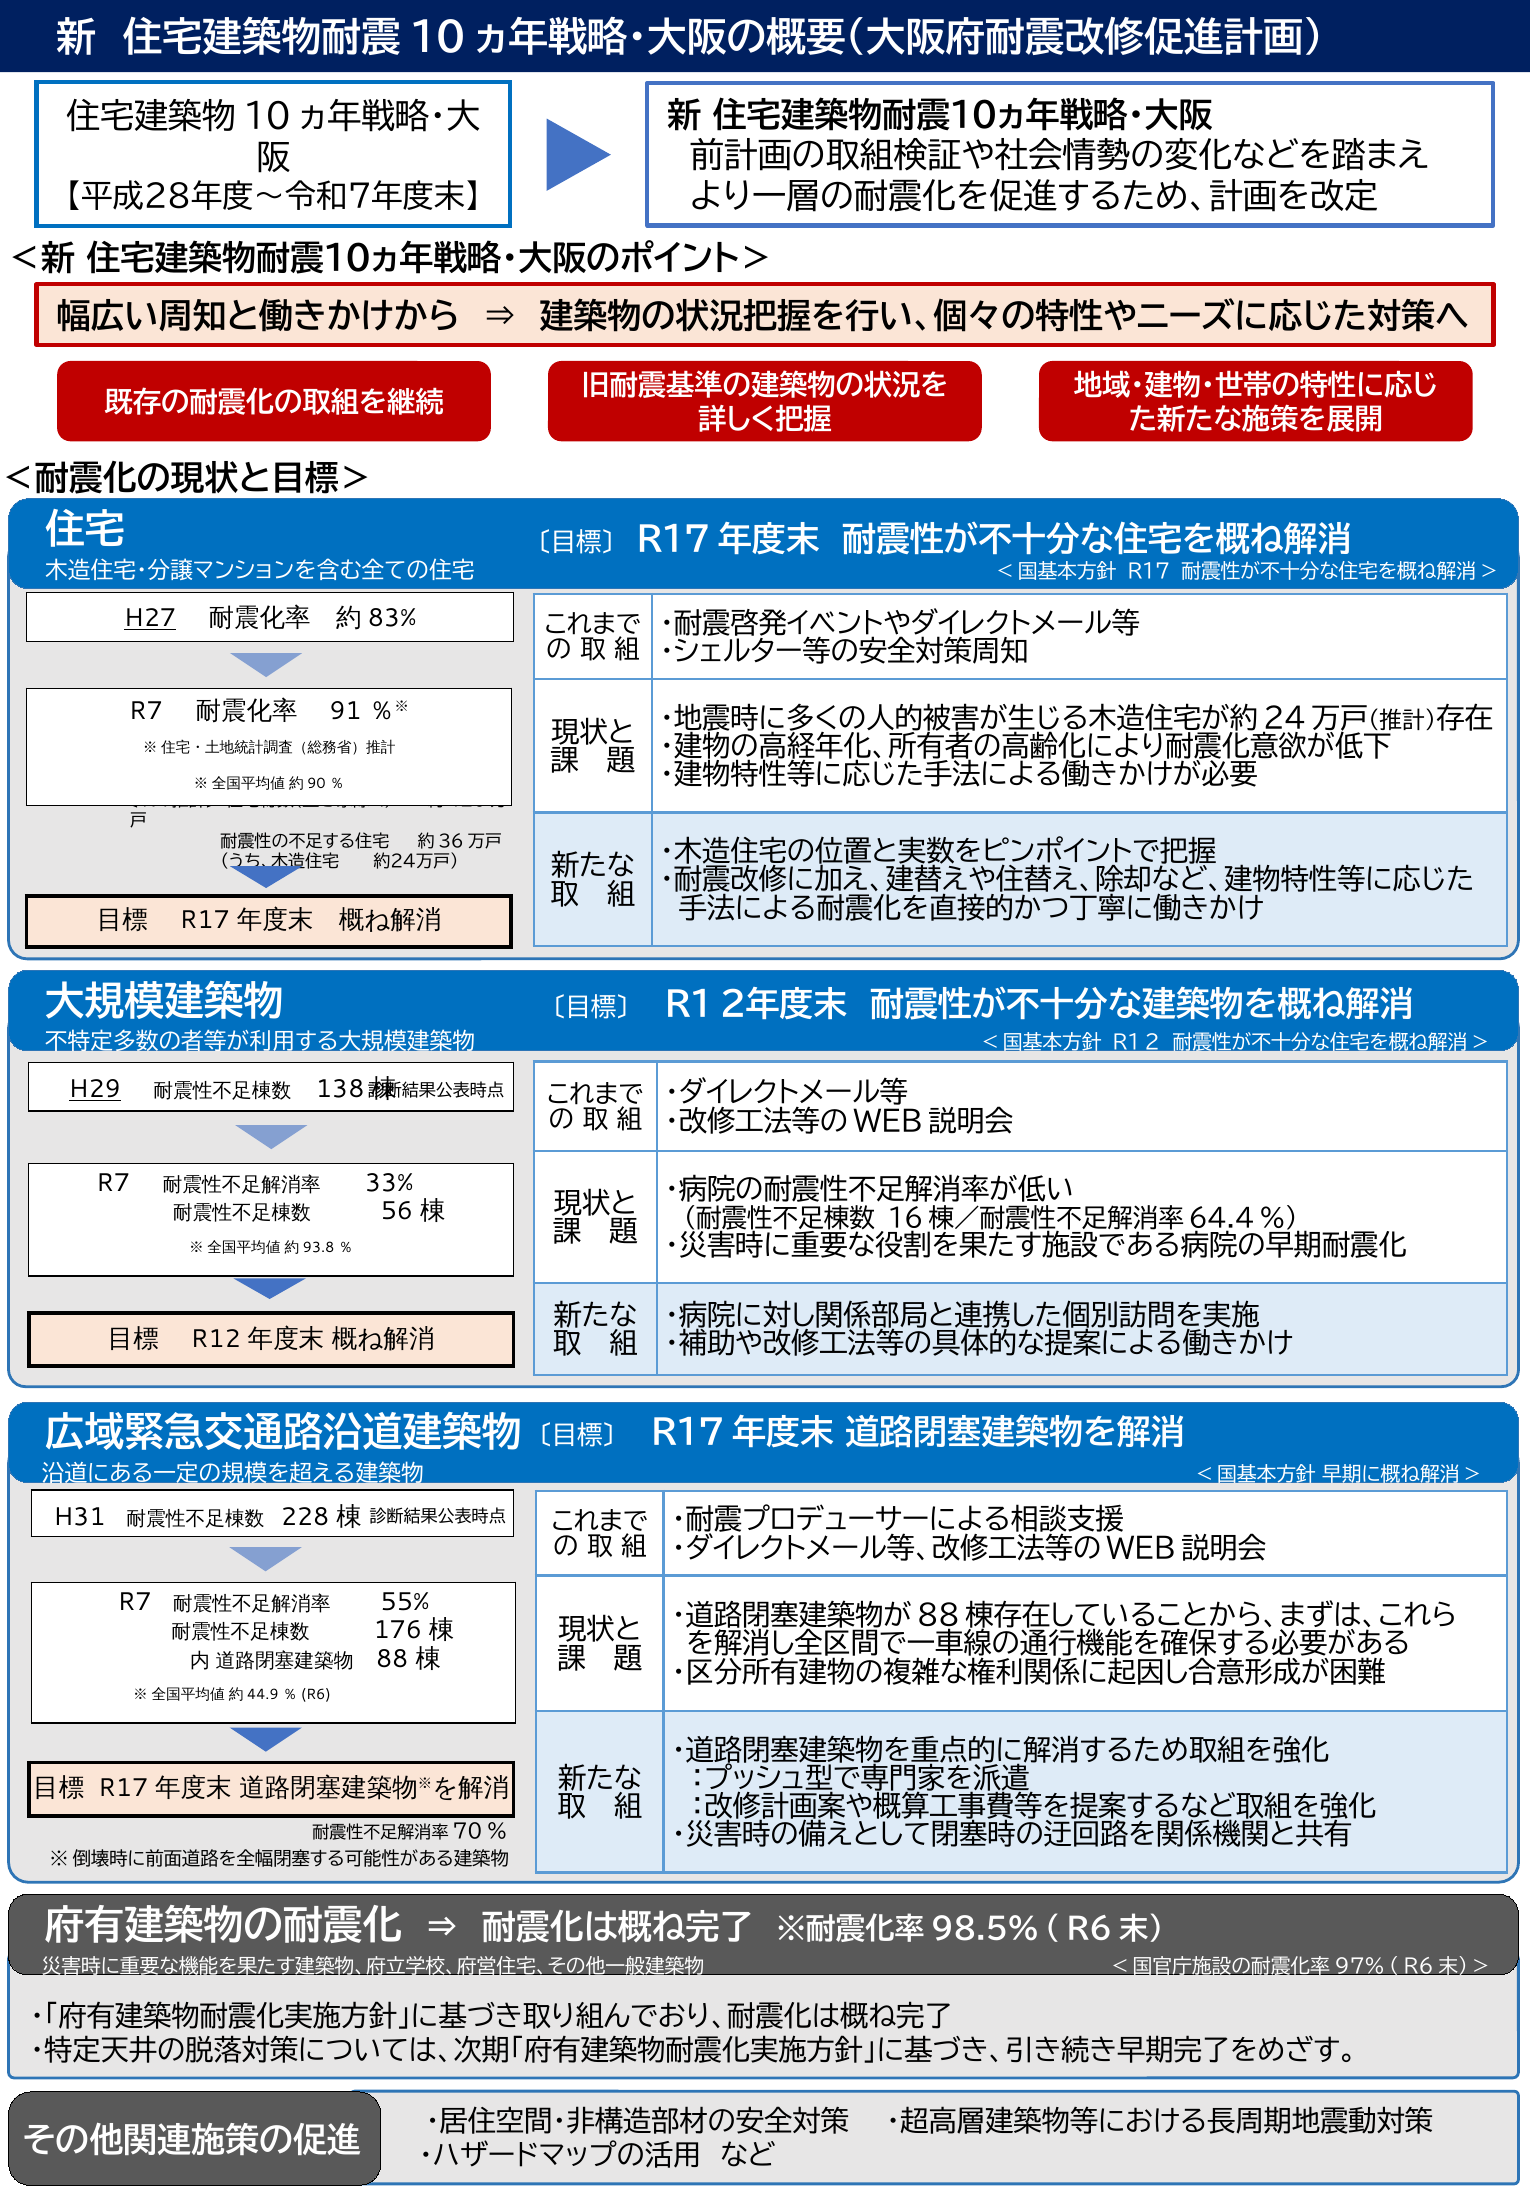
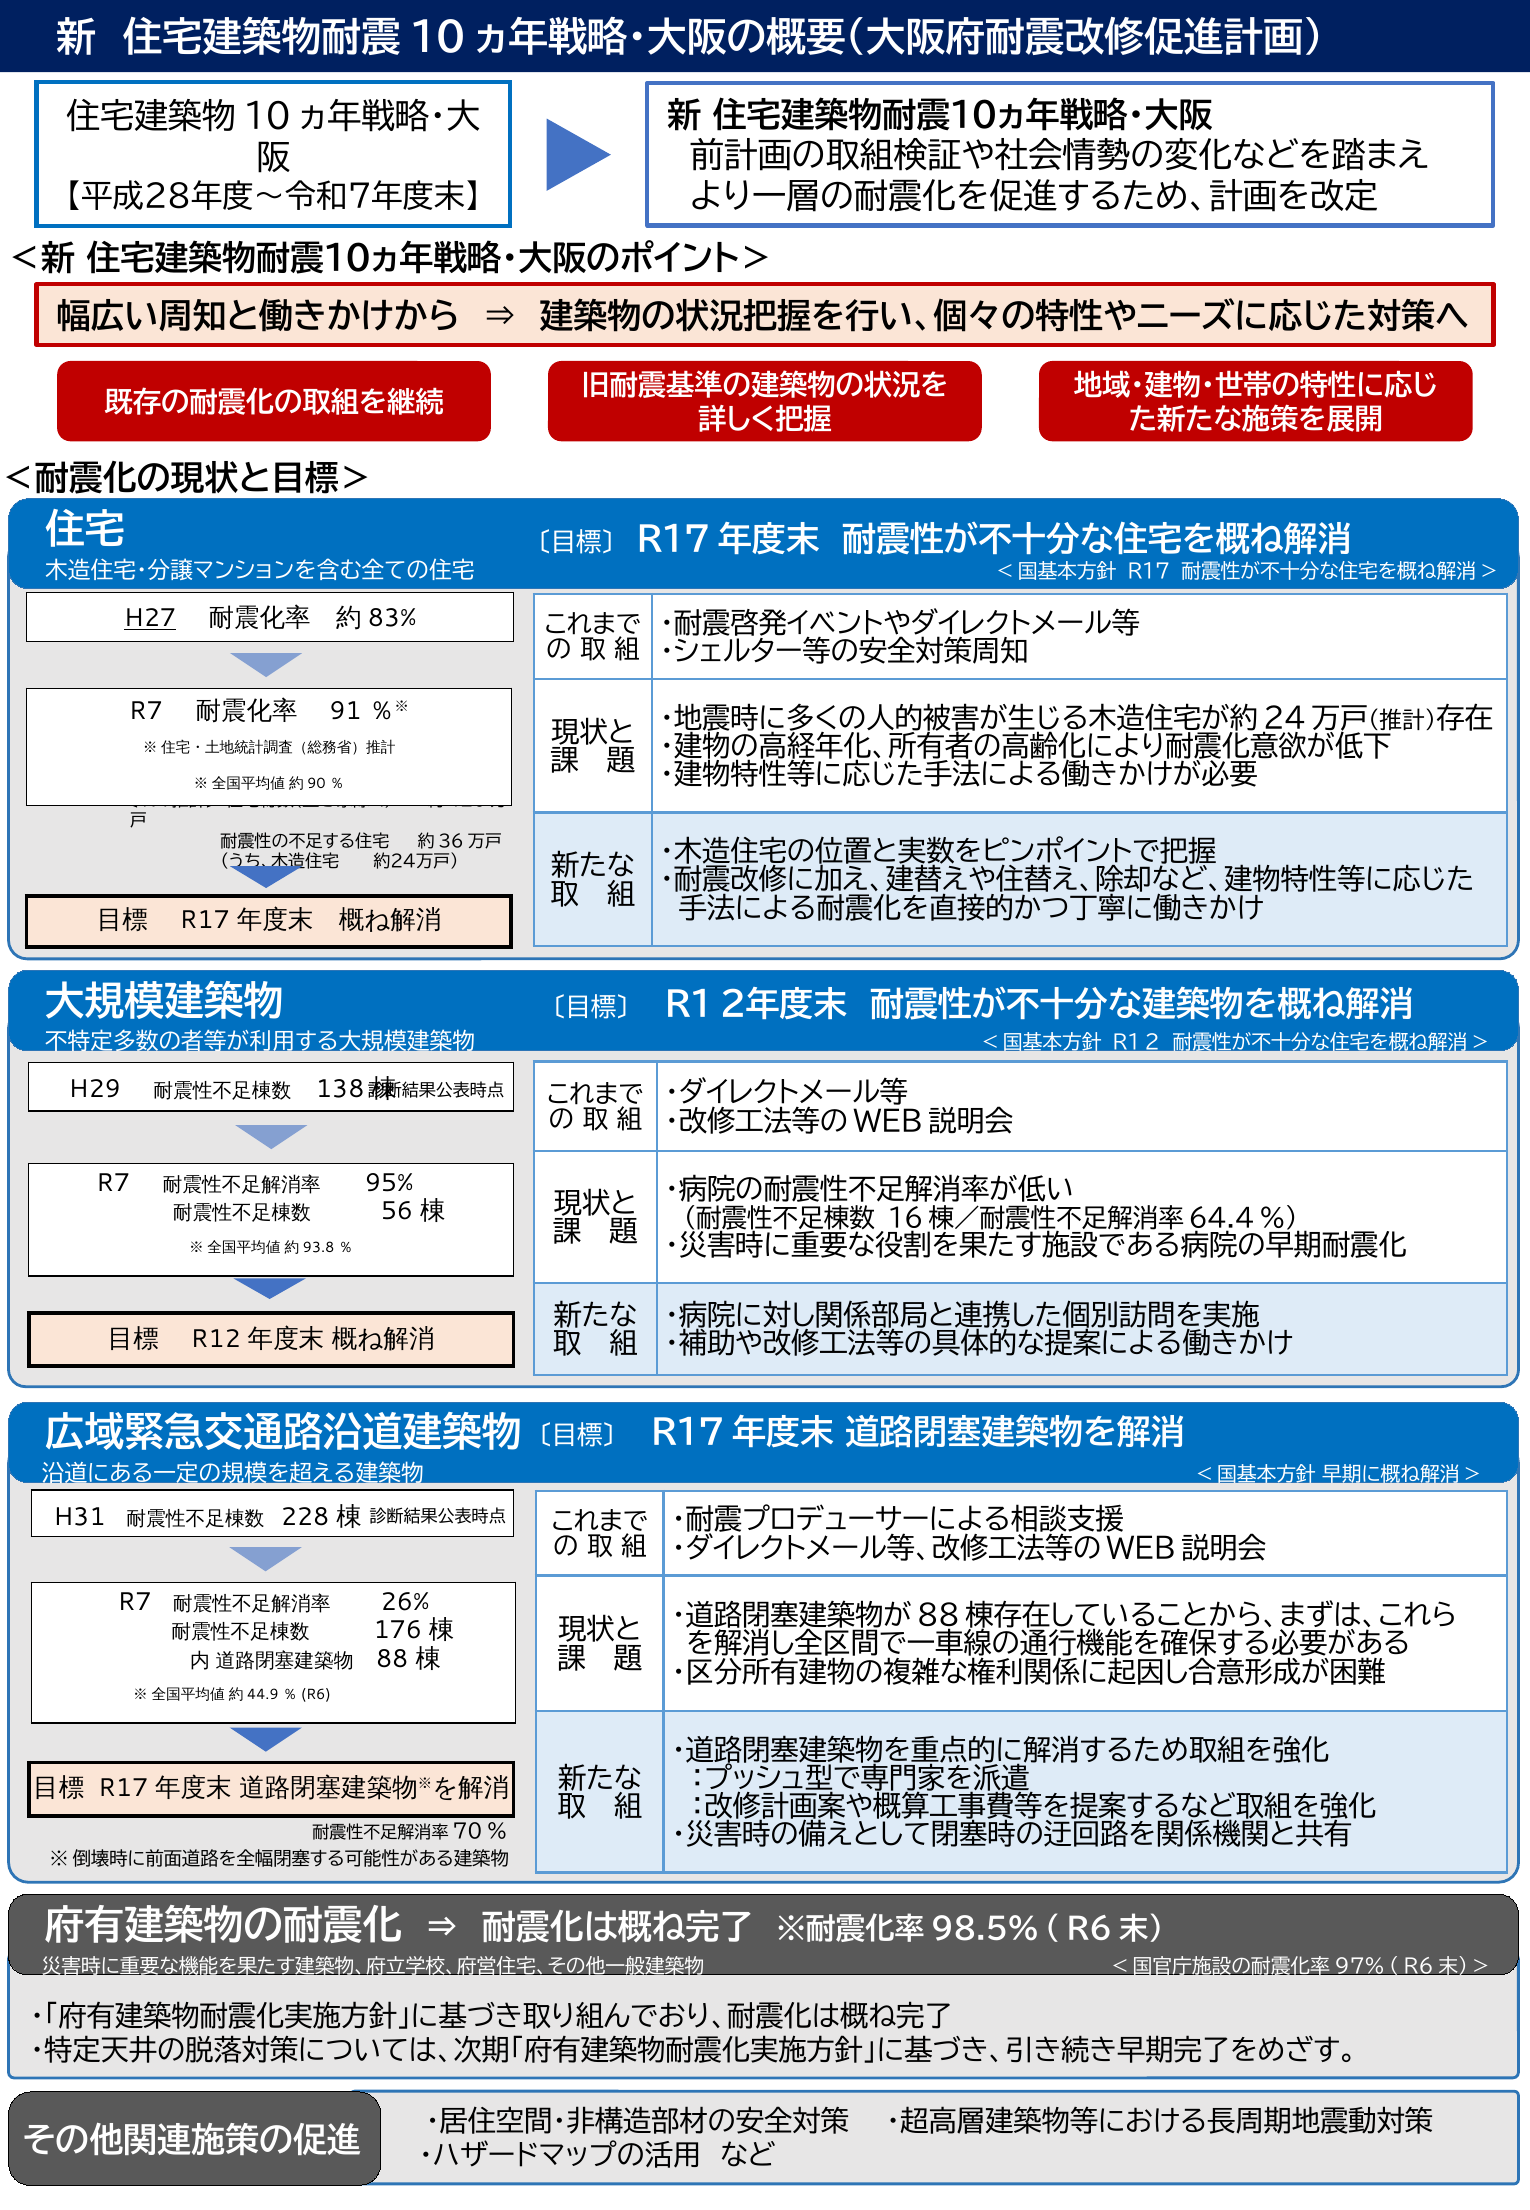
H29 underline: present -> none
33%: 33% -> 95%
55%: 55% -> 26%
